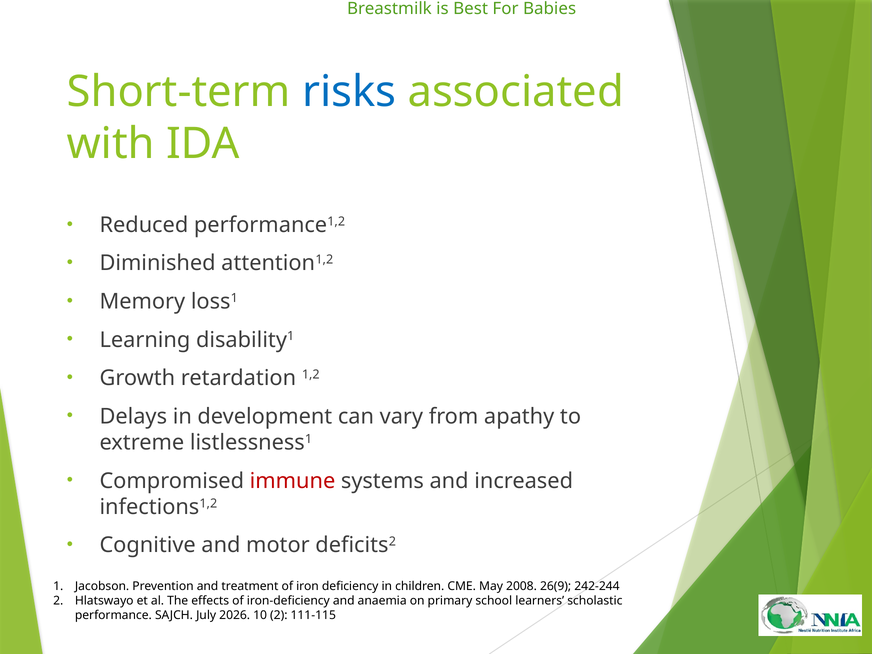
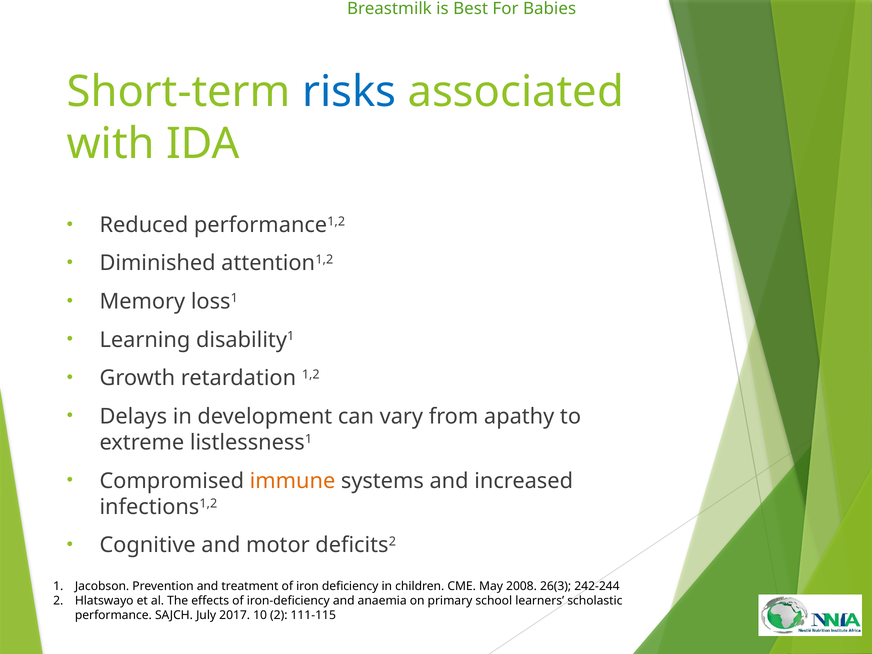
immune colour: red -> orange
26(9: 26(9 -> 26(3
2026: 2026 -> 2017
